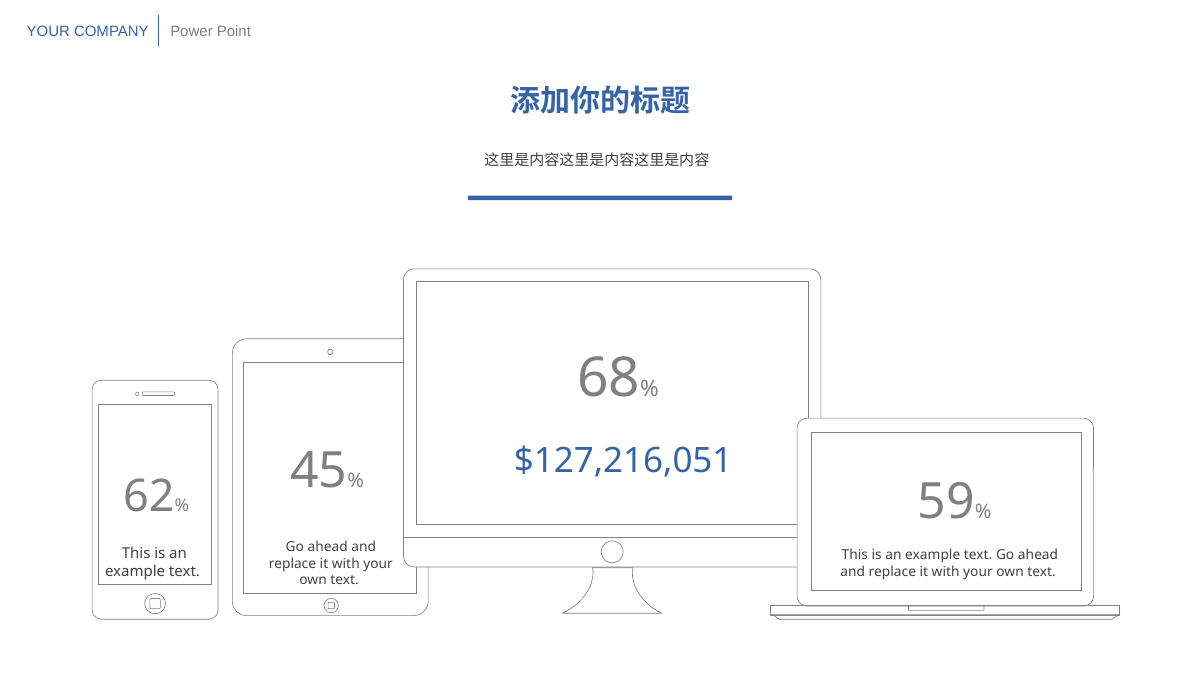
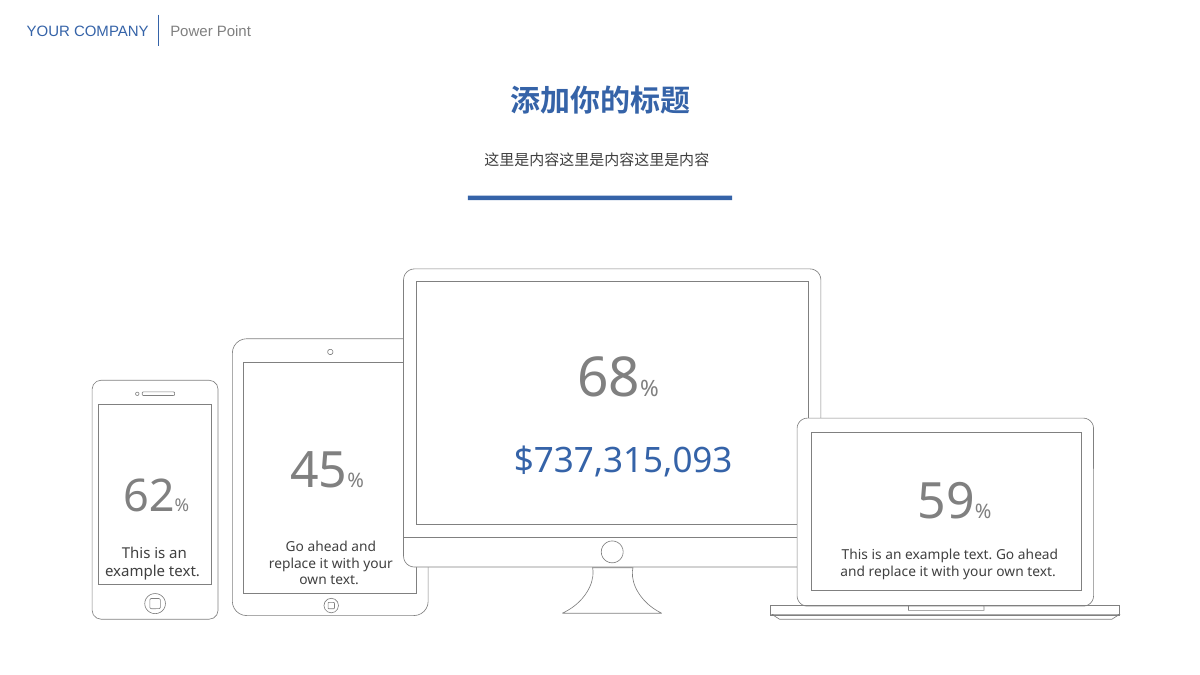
$127,216,051: $127,216,051 -> $737,315,093
